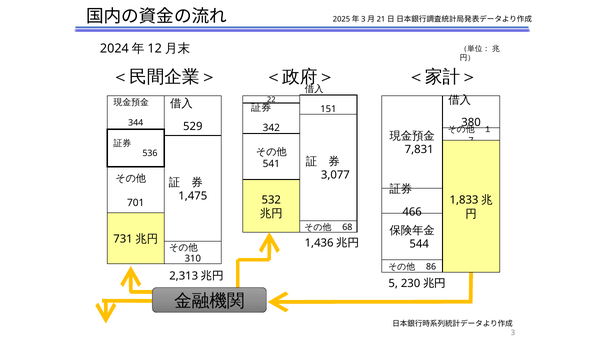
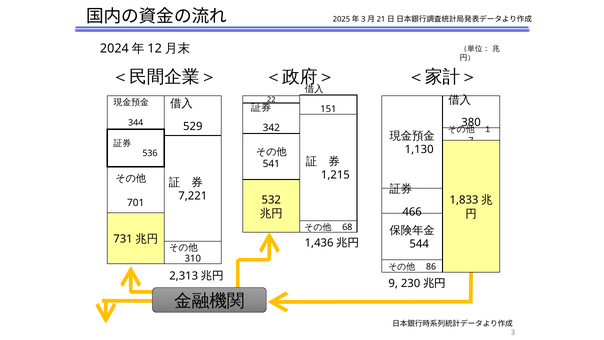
7,831: 7,831 -> 1,130
3,077: 3,077 -> 1,215
1,475: 1,475 -> 7,221
5: 5 -> 9
